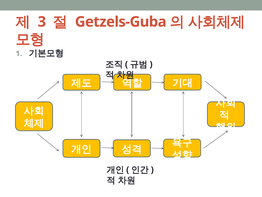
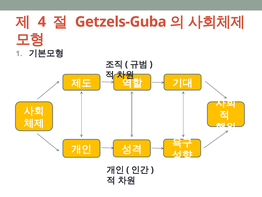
3: 3 -> 4
